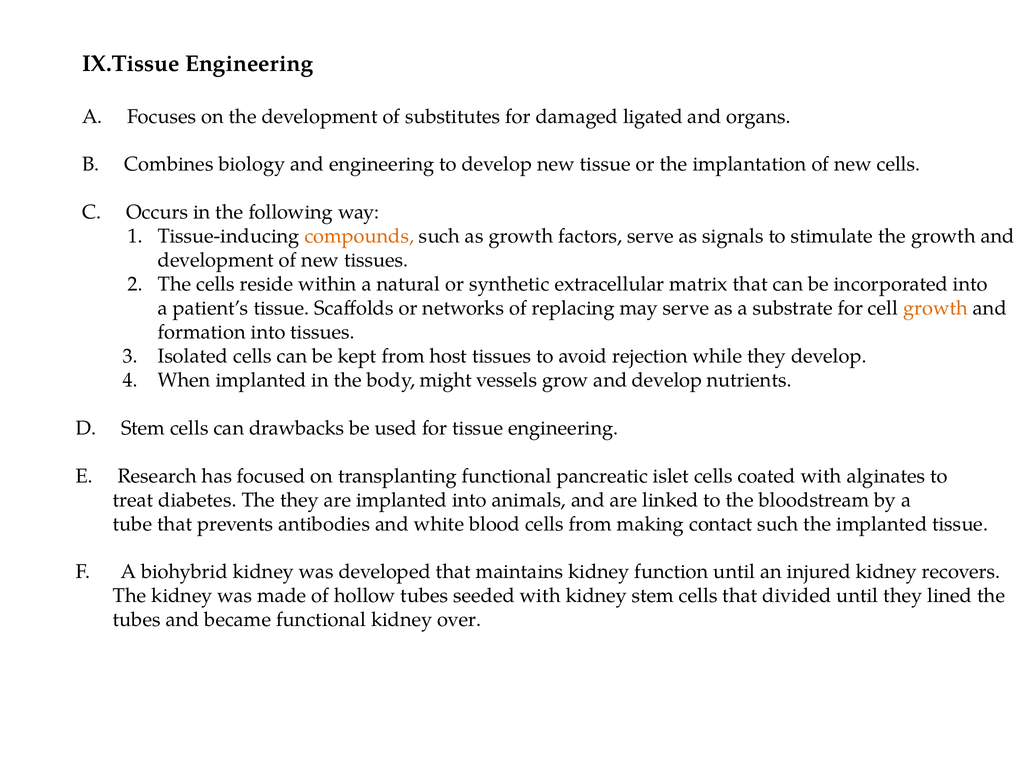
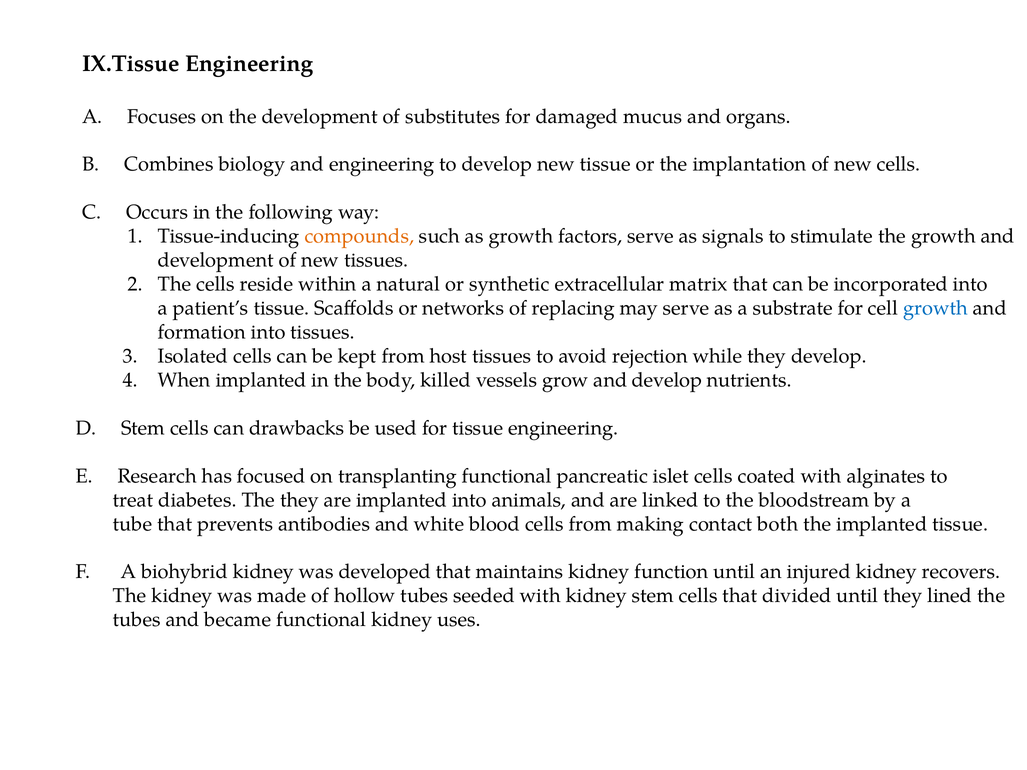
ligated: ligated -> mucus
growth at (936, 308) colour: orange -> blue
might: might -> killed
contact such: such -> both
over: over -> uses
